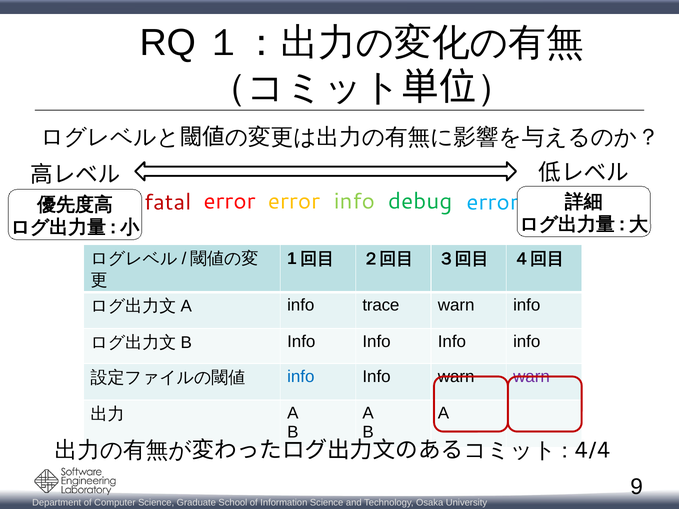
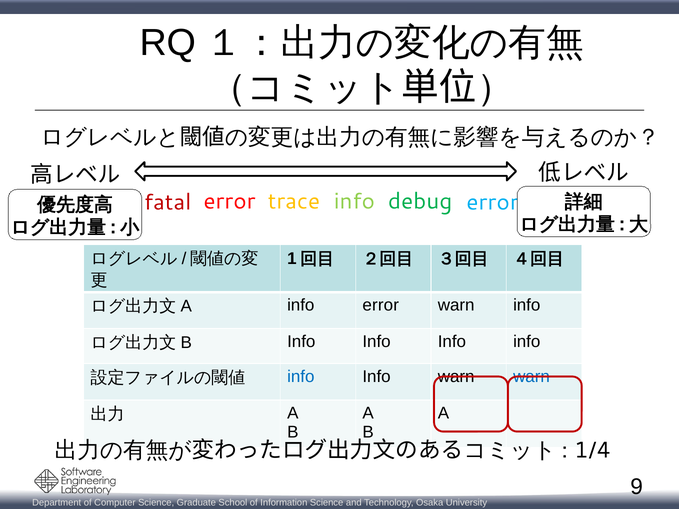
fatal error: error -> trace
A info trace: trace -> error
warn at (531, 377) colour: purple -> blue
4/4: 4/4 -> 1/4
